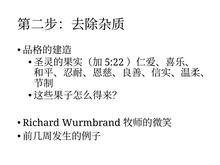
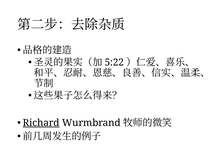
Richard underline: none -> present
